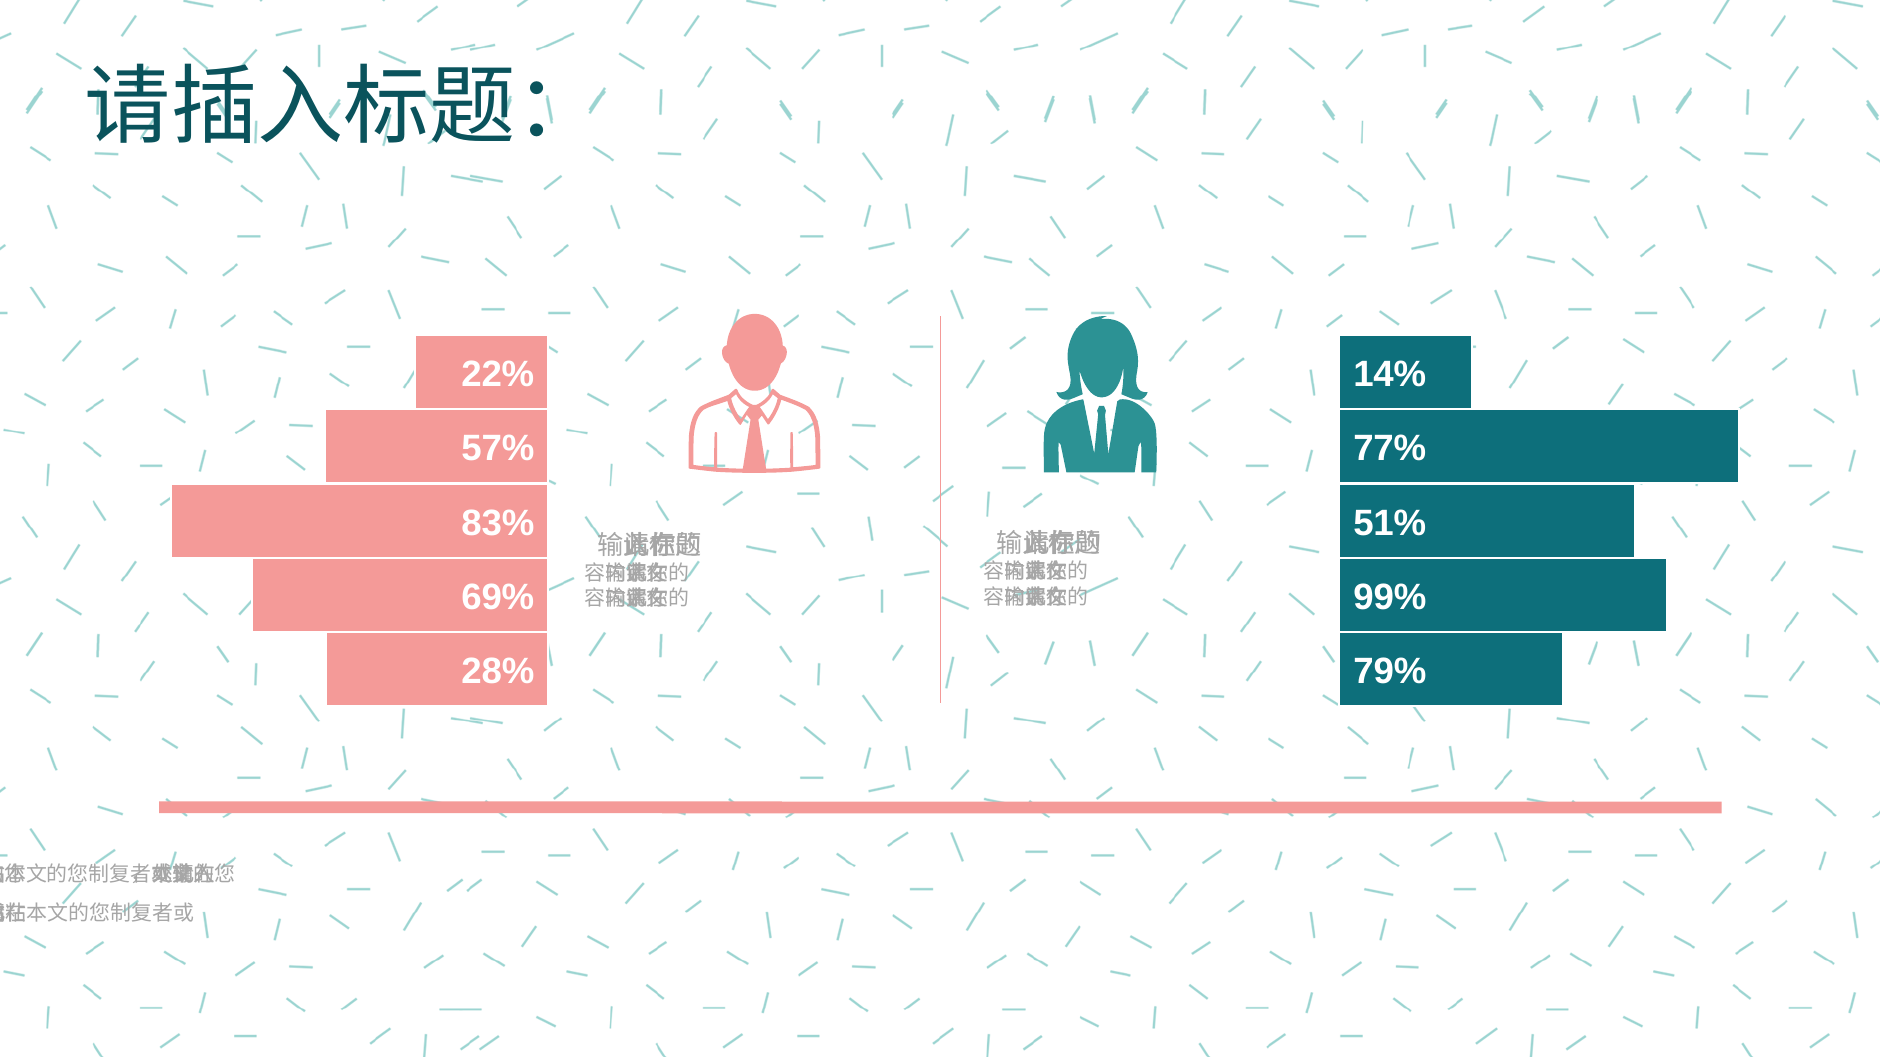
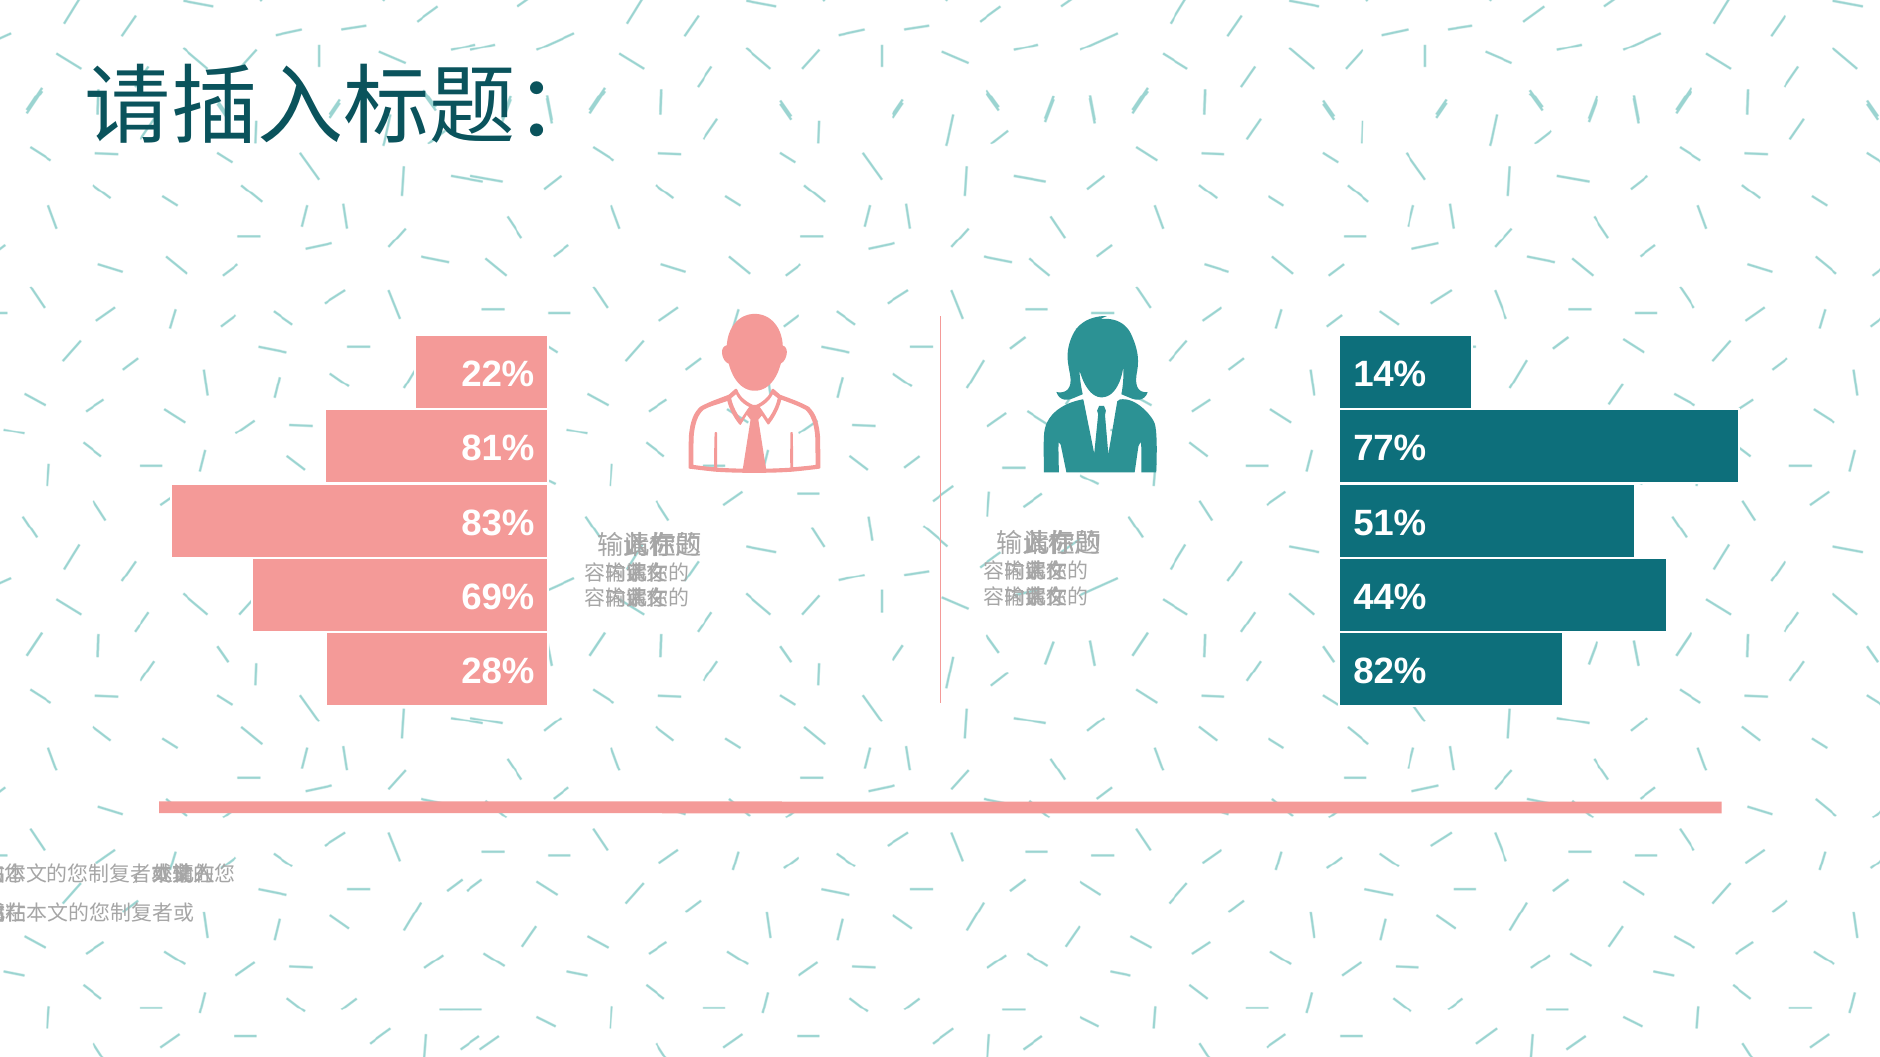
57%: 57% -> 81%
99%: 99% -> 44%
79%: 79% -> 82%
